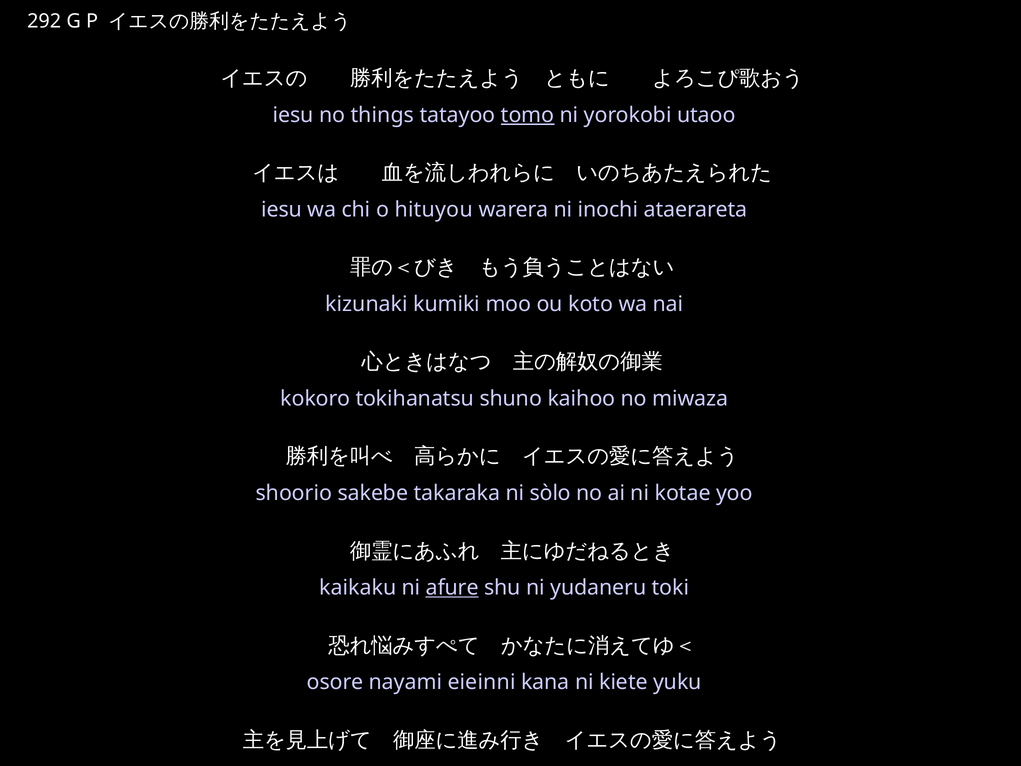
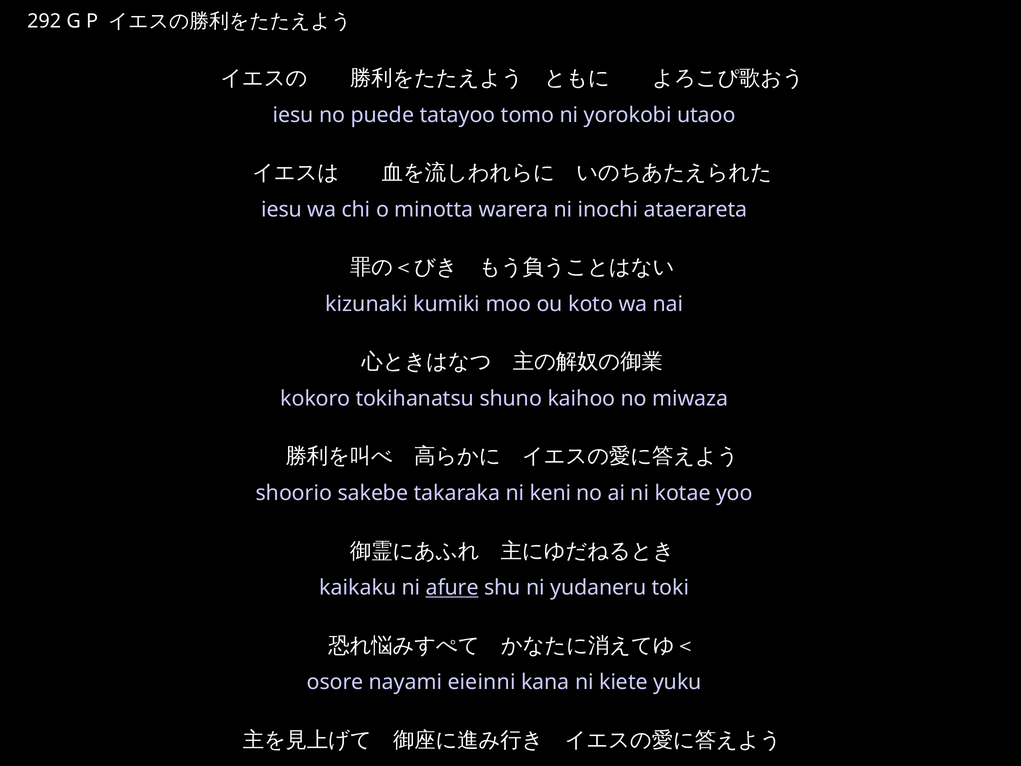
things: things -> puede
tomo underline: present -> none
hituyou: hituyou -> minotta
sòlo: sòlo -> keni
